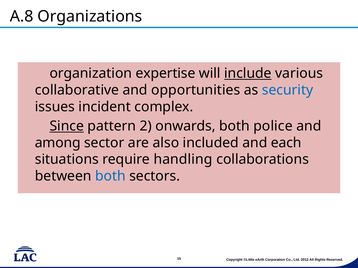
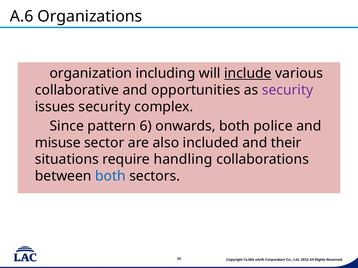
A.8: A.8 -> A.6
expertise: expertise -> including
security at (288, 90) colour: blue -> purple
issues incident: incident -> security
Since underline: present -> none
2: 2 -> 6
among: among -> misuse
each: each -> their
